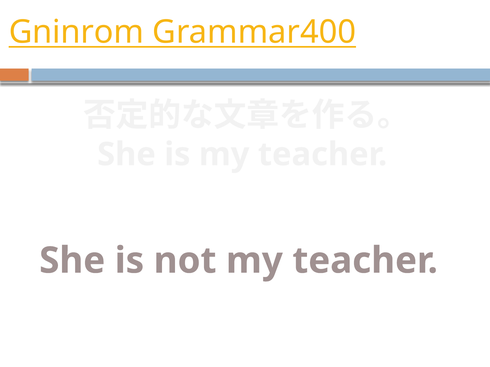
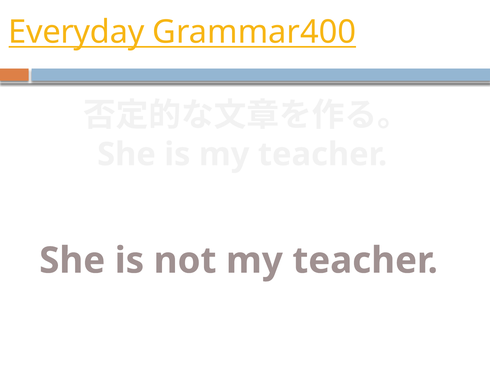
Gninrom: Gninrom -> Everyday
